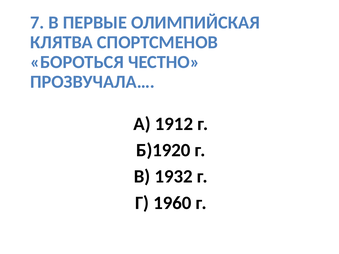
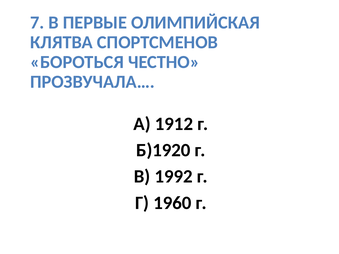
1932: 1932 -> 1992
